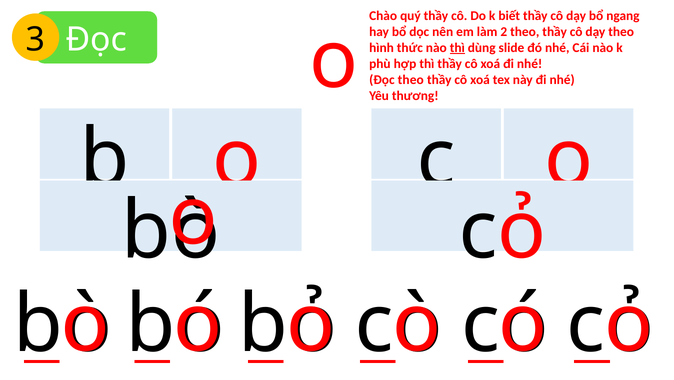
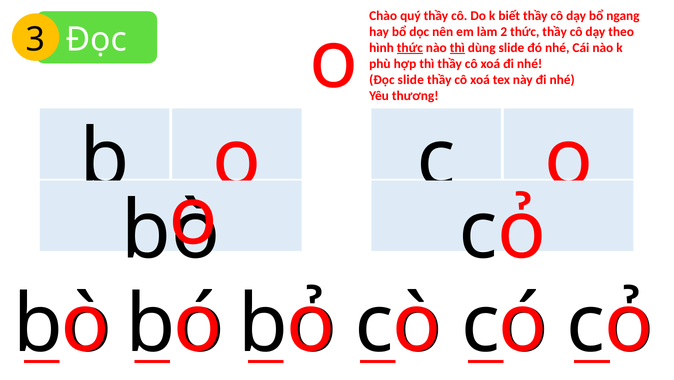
2 theo: theo -> thức
thức at (410, 48) underline: none -> present
Đọc theo: theo -> slide
